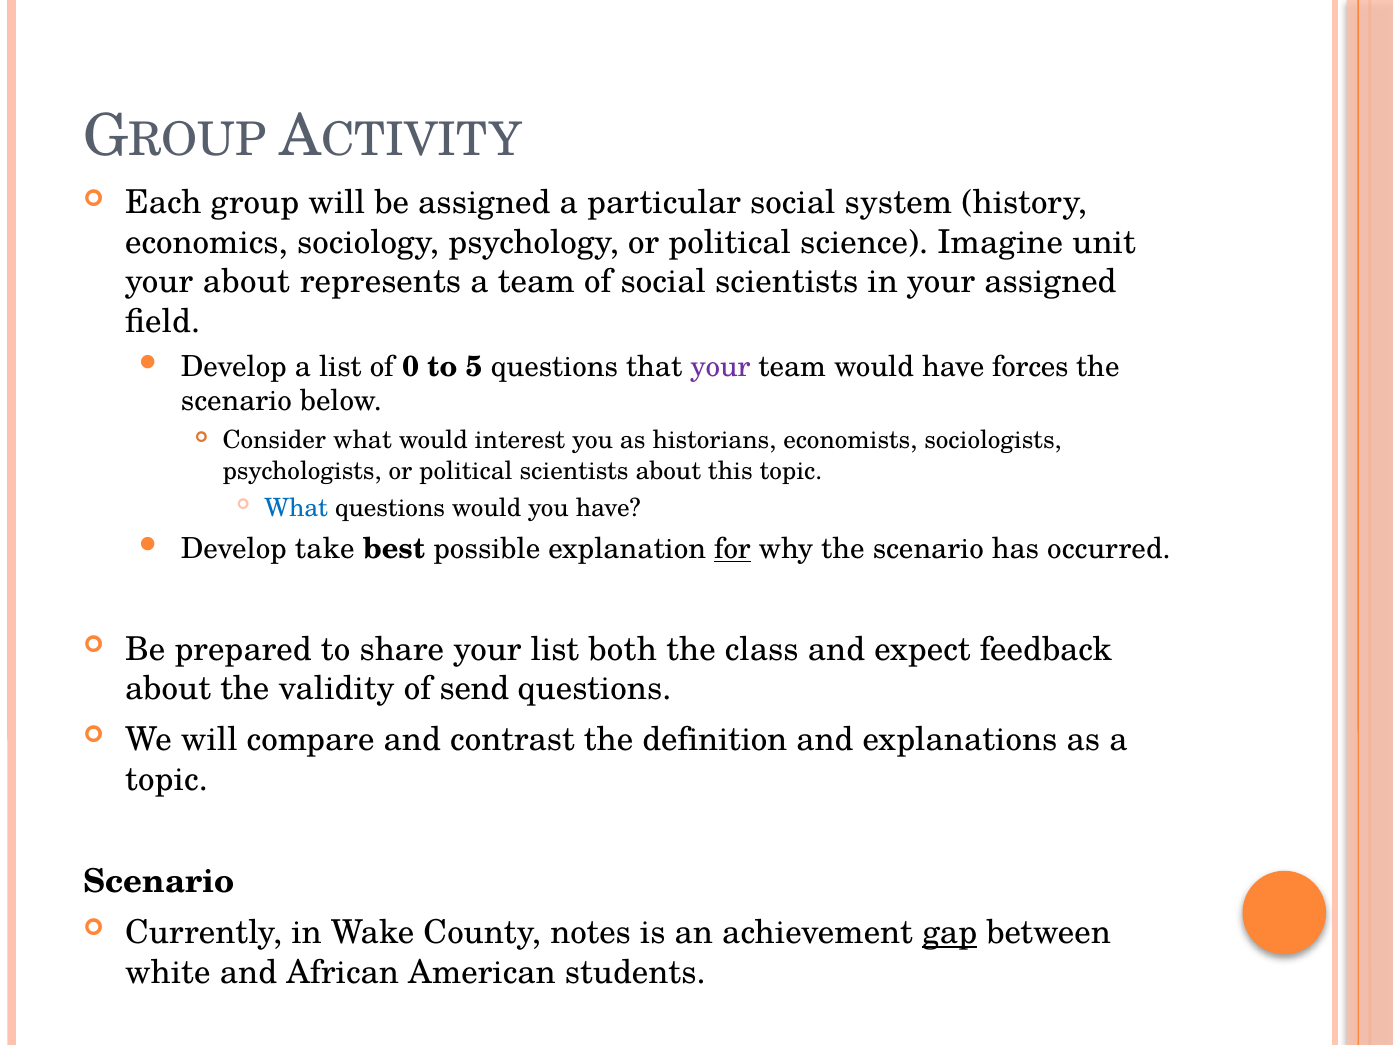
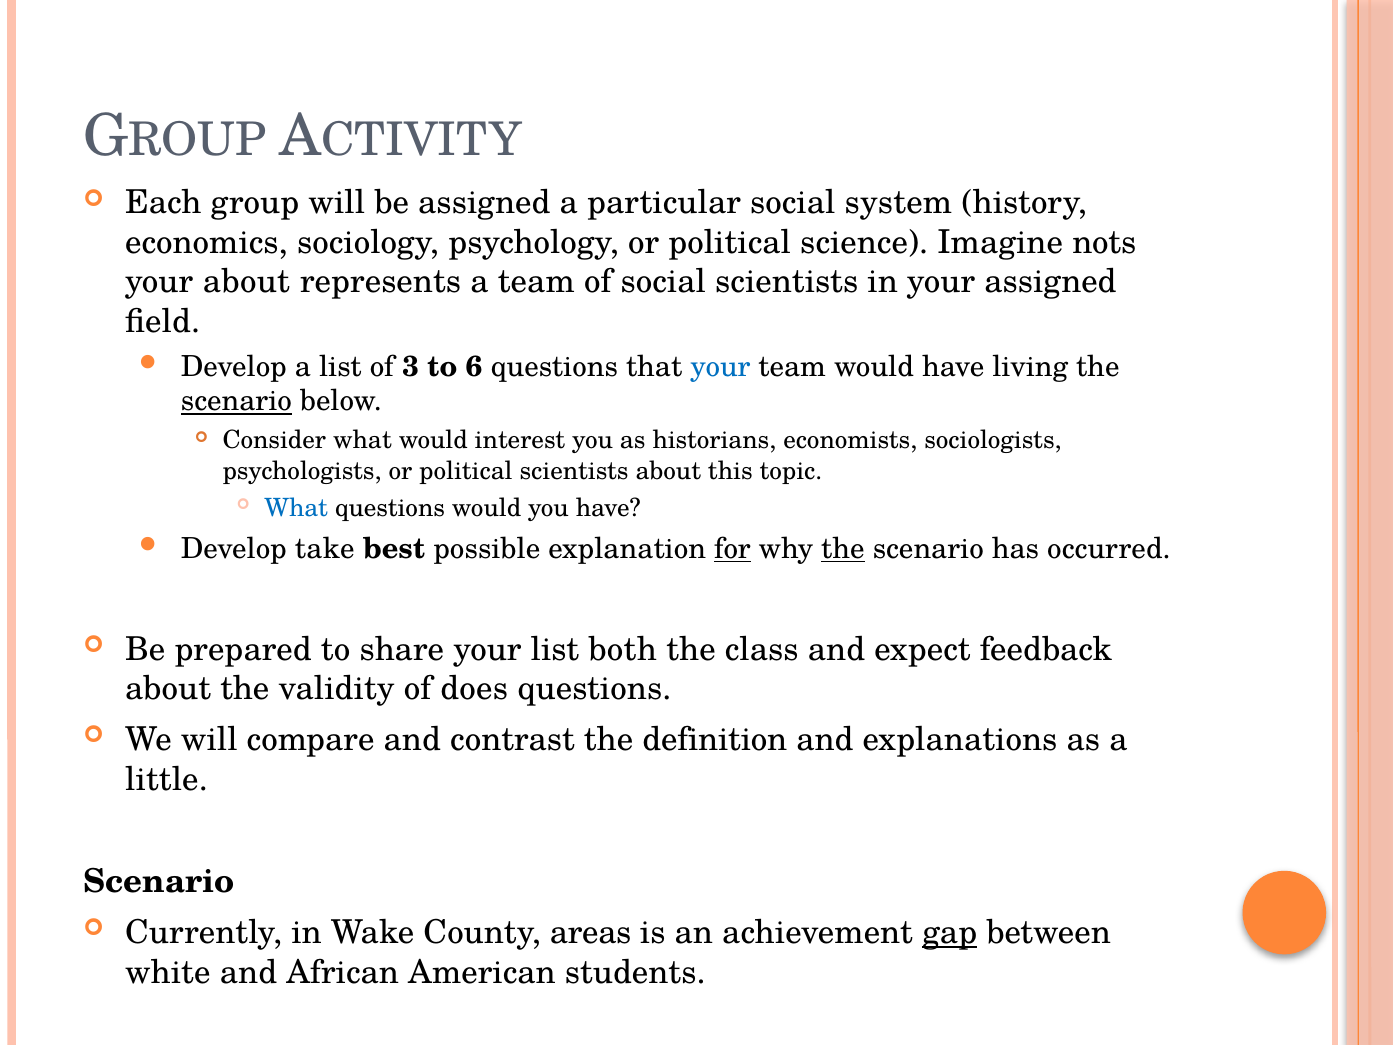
unit: unit -> nots
0: 0 -> 3
5: 5 -> 6
your at (720, 366) colour: purple -> blue
forces: forces -> living
scenario at (236, 401) underline: none -> present
the at (843, 549) underline: none -> present
send: send -> does
topic at (167, 779): topic -> little
notes: notes -> areas
